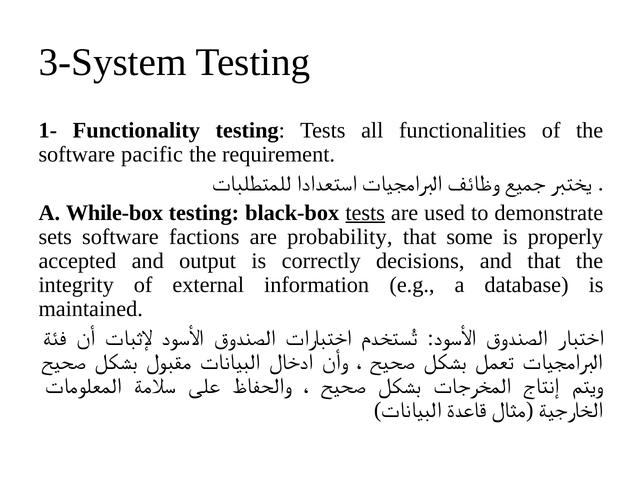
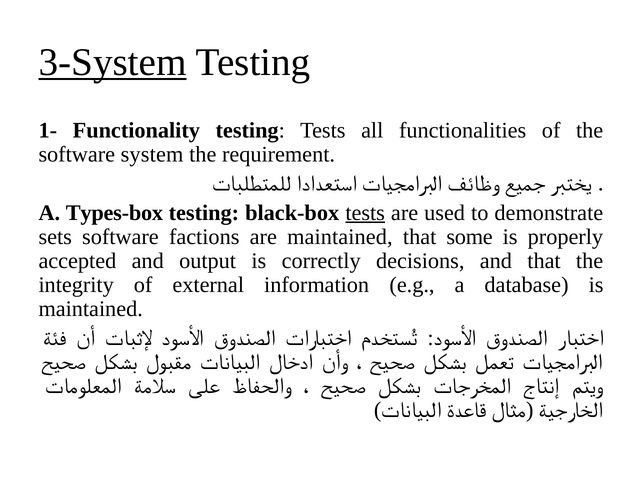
3-System underline: none -> present
pacific: pacific -> system
While-box: While-box -> Types-box
are probability: probability -> maintained
